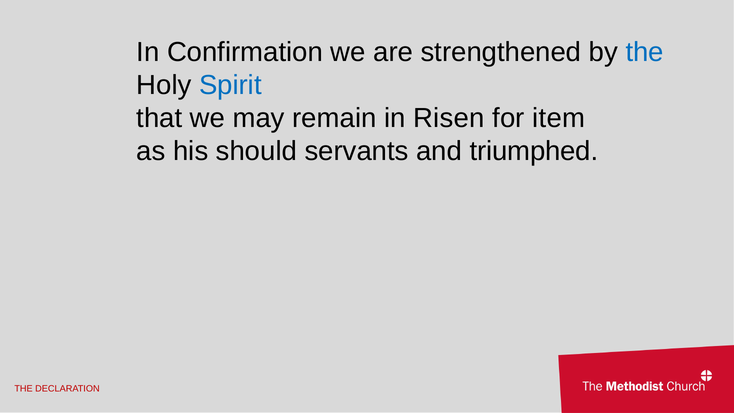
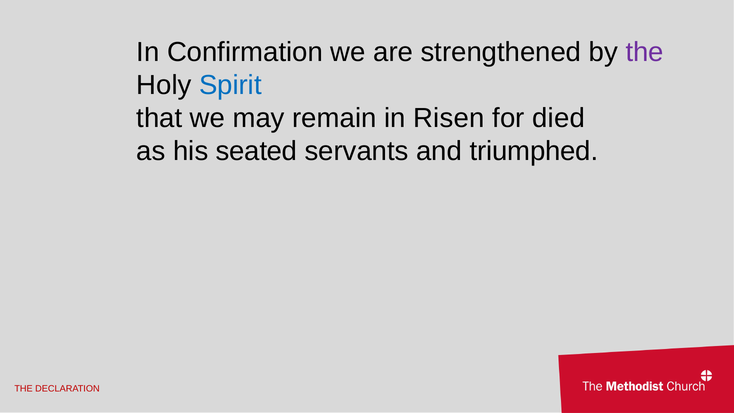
the at (645, 52) colour: blue -> purple
item: item -> died
should: should -> seated
